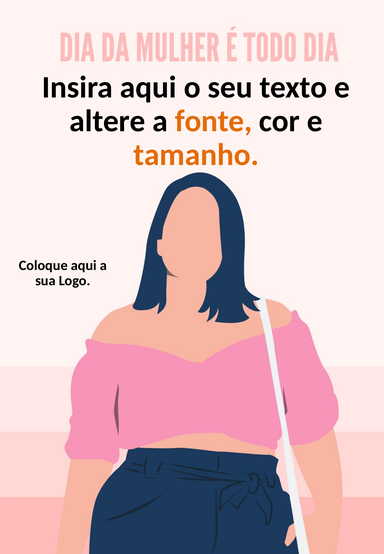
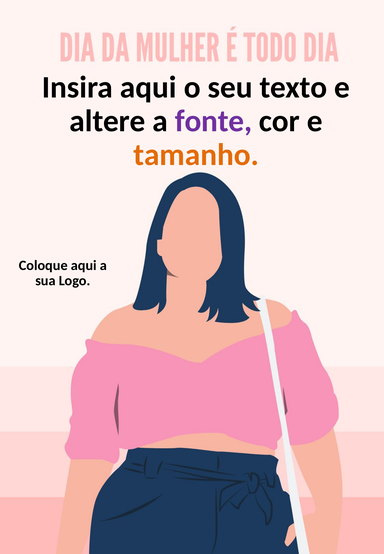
fonte colour: orange -> purple
